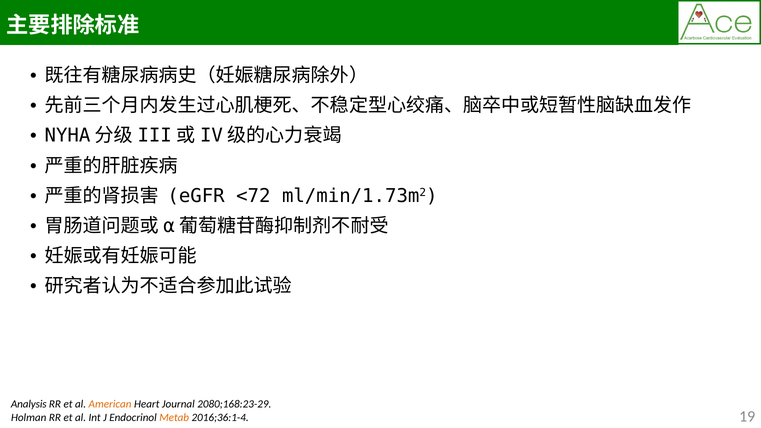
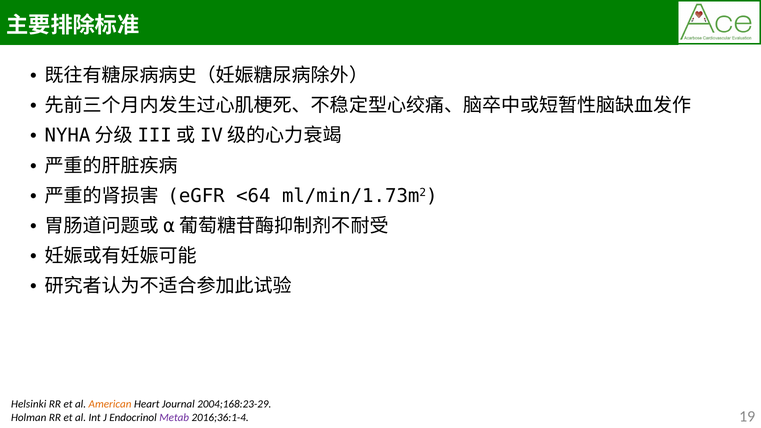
<72: <72 -> <64
Analysis: Analysis -> Helsinki
2080;168:23-29: 2080;168:23-29 -> 2004;168:23-29
Metab colour: orange -> purple
